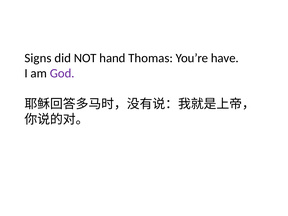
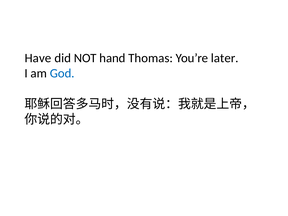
Signs: Signs -> Have
have: have -> later
God colour: purple -> blue
